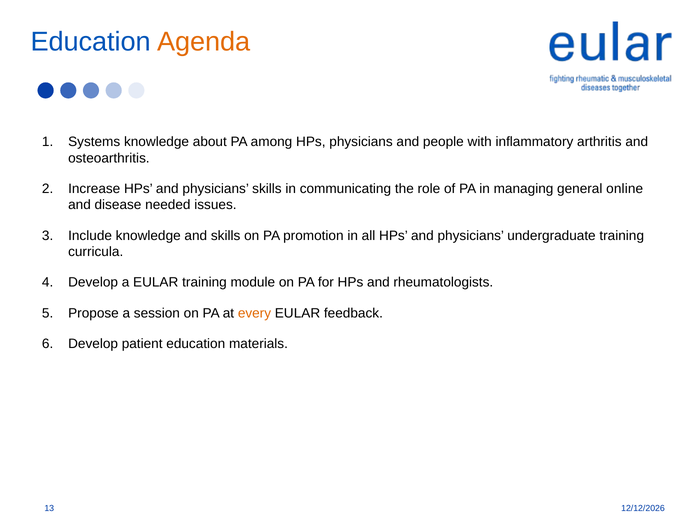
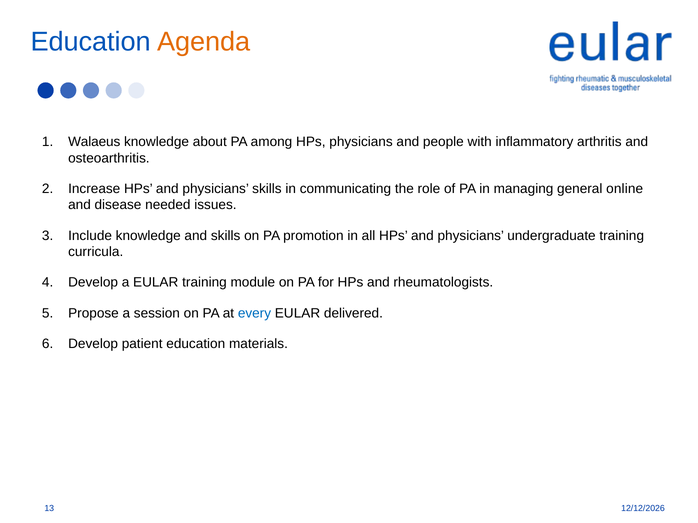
Systems: Systems -> Walaeus
every colour: orange -> blue
feedback: feedback -> delivered
